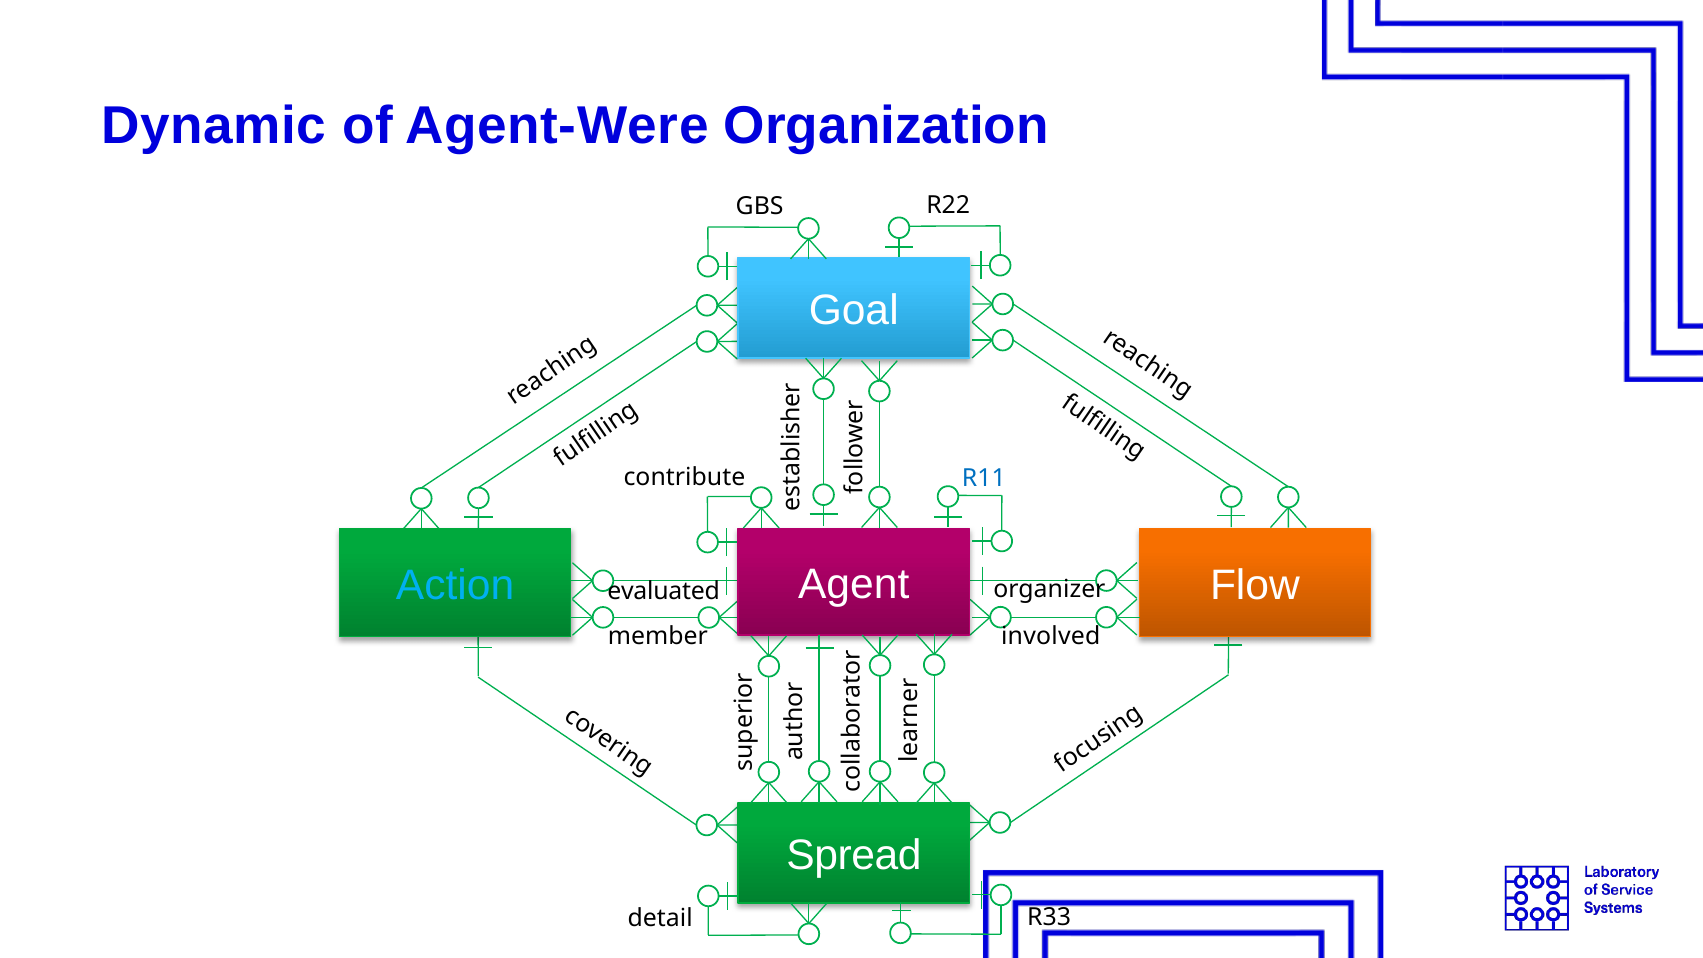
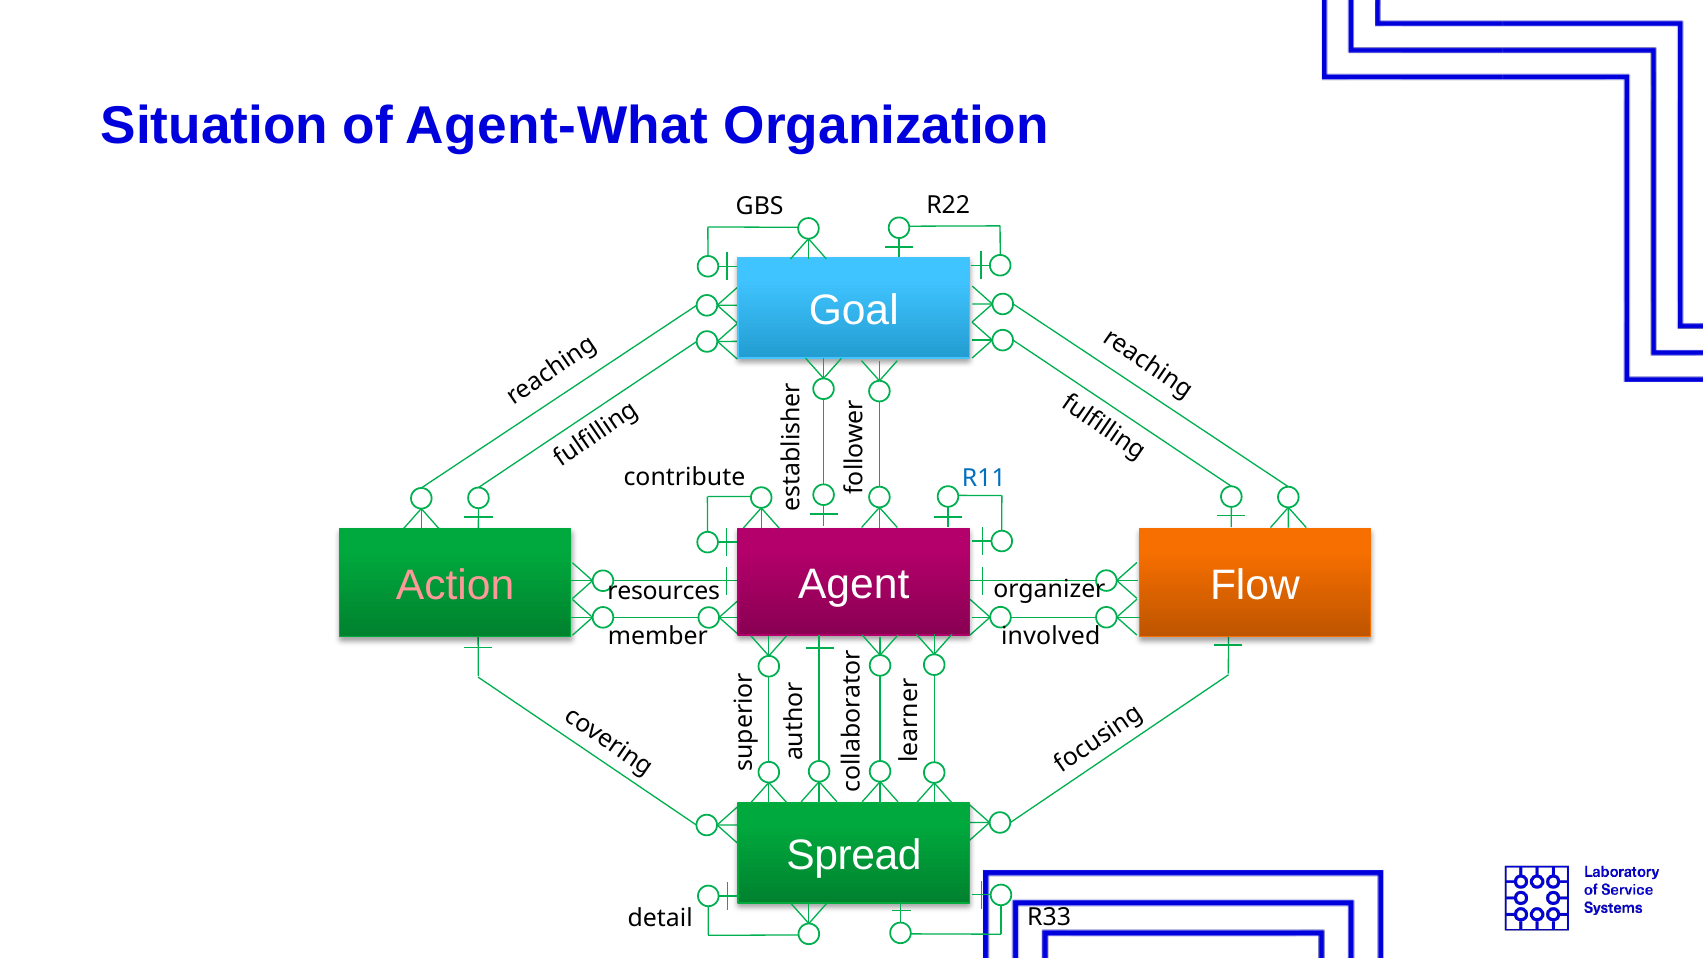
Dynamic: Dynamic -> Situation
Agent-Were: Agent-Were -> Agent-What
Action colour: light blue -> pink
evaluated: evaluated -> resources
